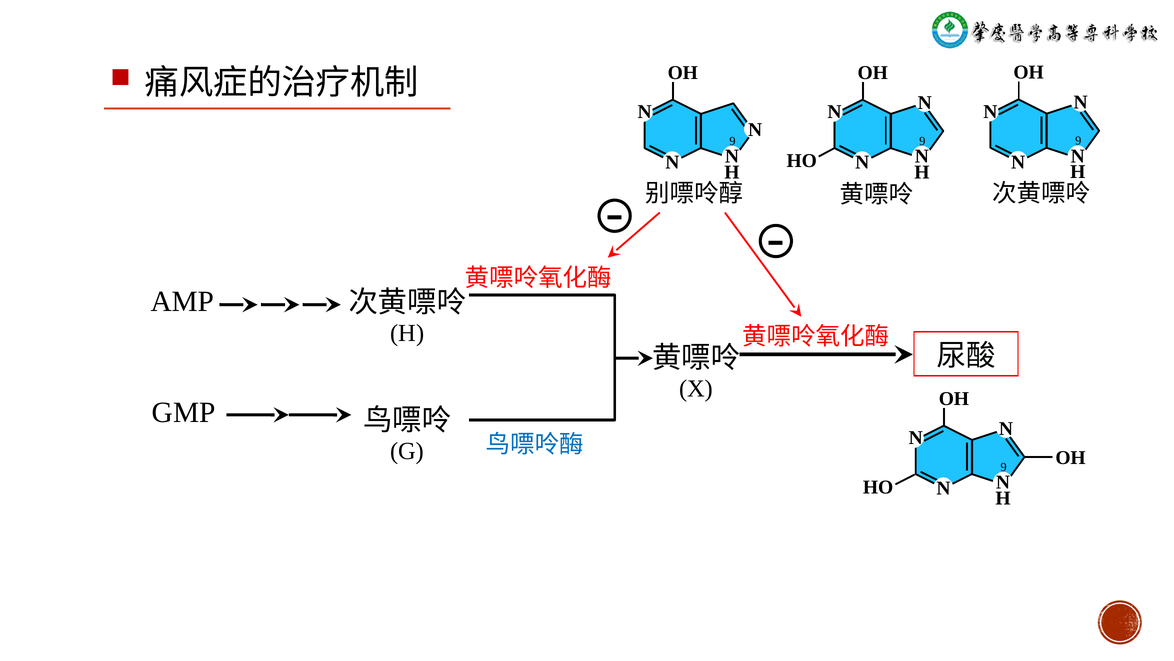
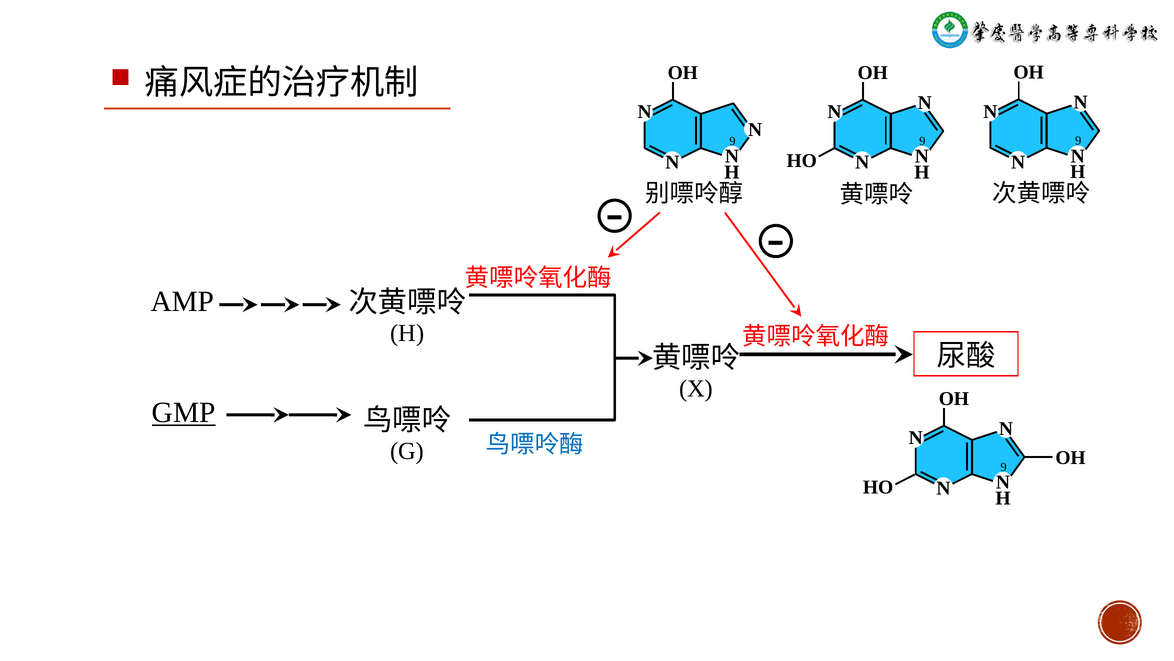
GMP underline: none -> present
